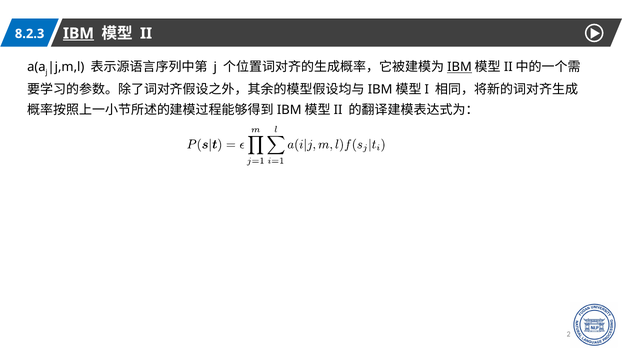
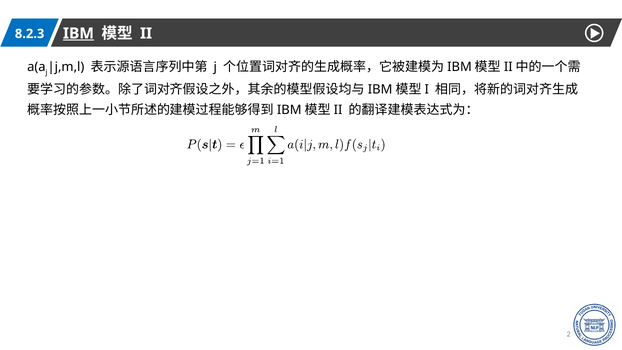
IBM at (459, 67) underline: present -> none
